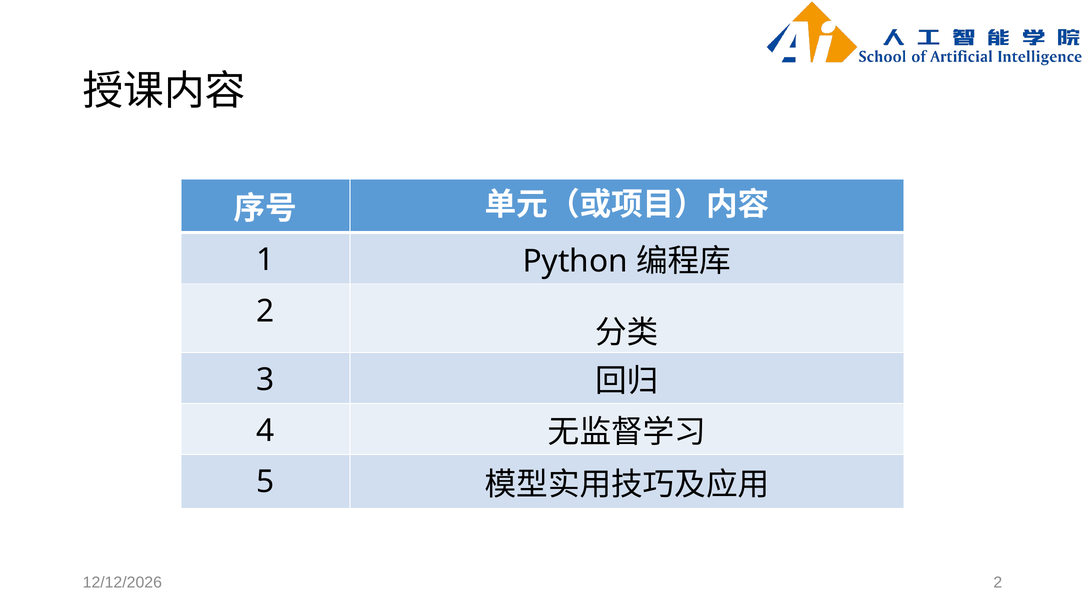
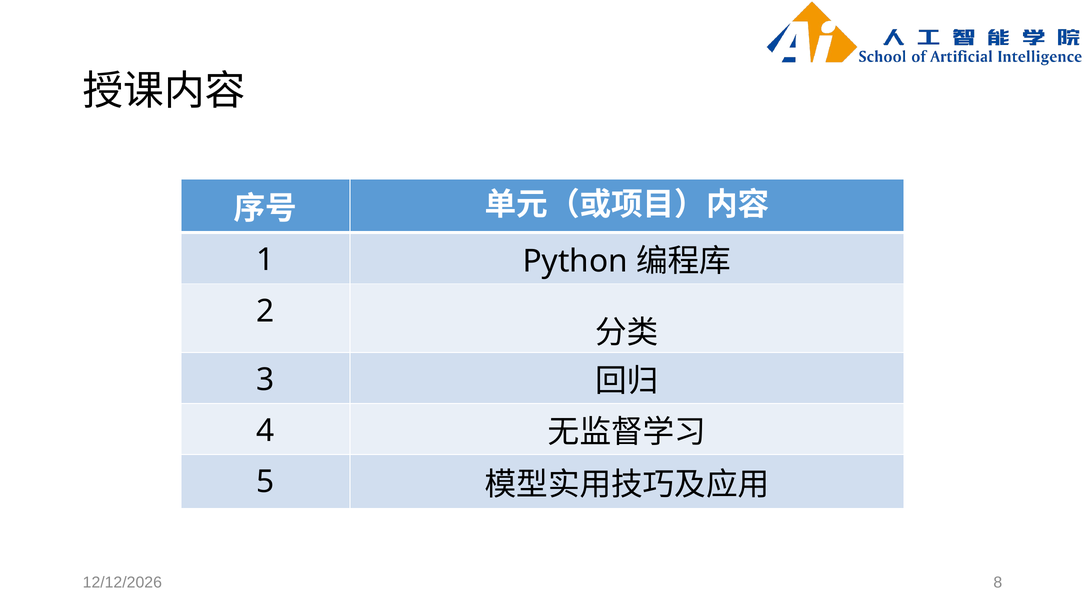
2 at (998, 583): 2 -> 8
